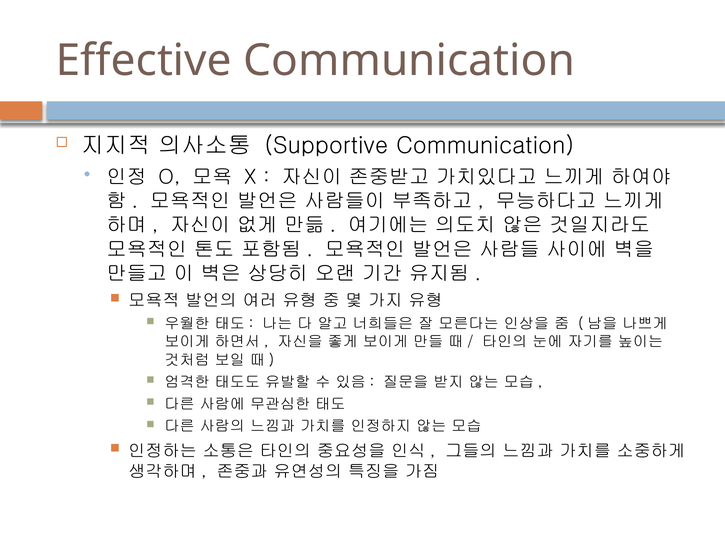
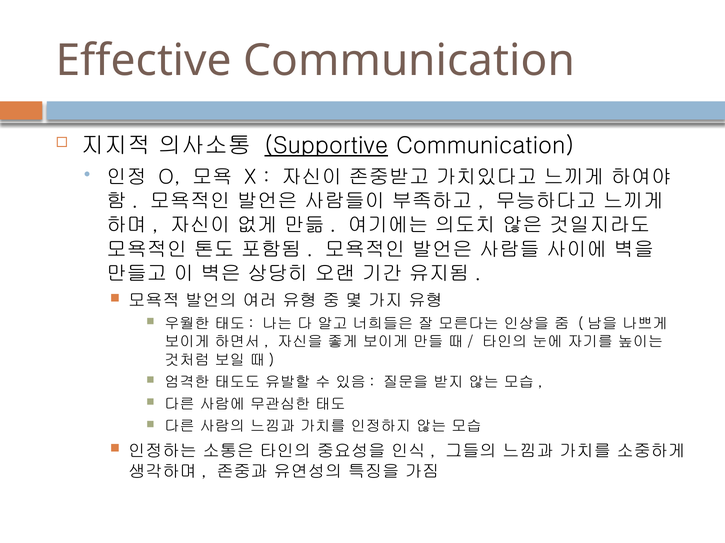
Supportive underline: none -> present
